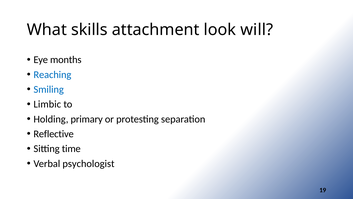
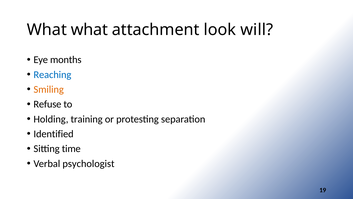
What skills: skills -> what
Smiling colour: blue -> orange
Limbic: Limbic -> Refuse
primary: primary -> training
Reflective: Reflective -> Identified
